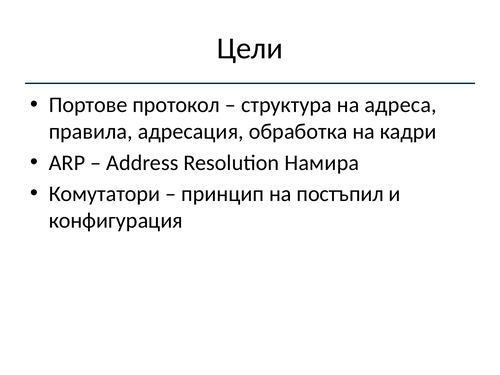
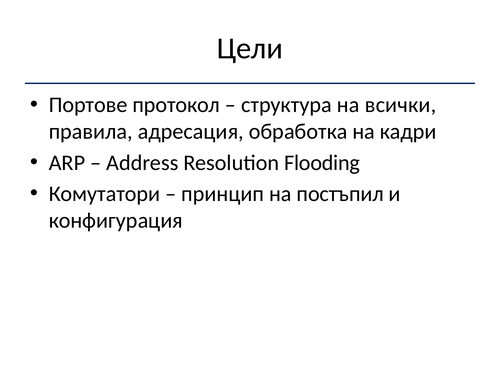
адреса: адреса -> всички
Намира: Намира -> Flooding
